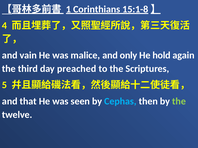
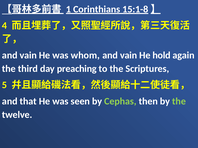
malice: malice -> whom
only at (129, 55): only -> vain
preached: preached -> preaching
Cephas colour: light blue -> light green
